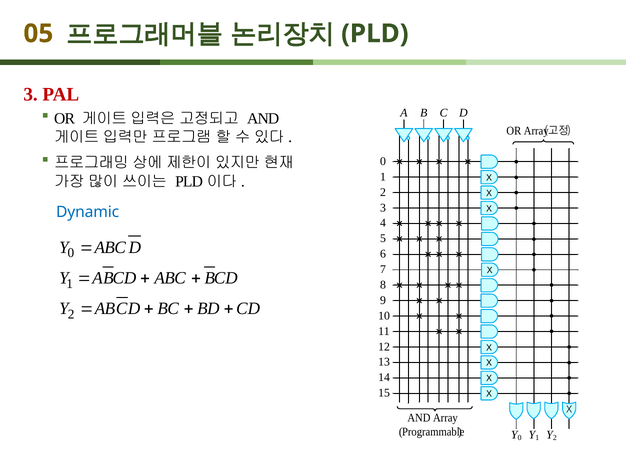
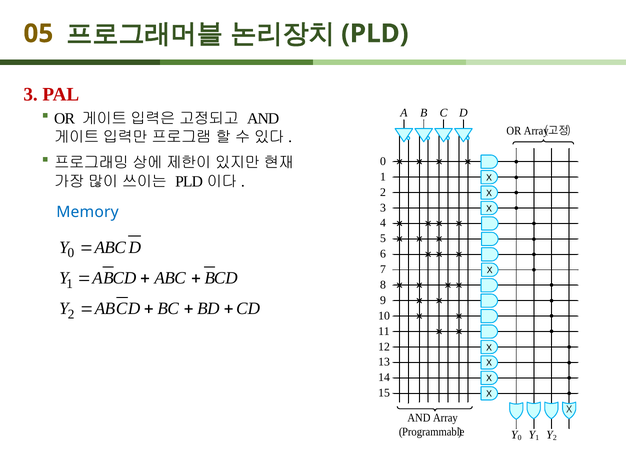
Dynamic: Dynamic -> Memory
